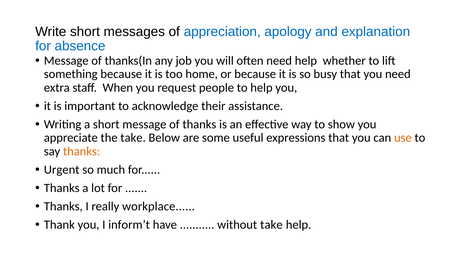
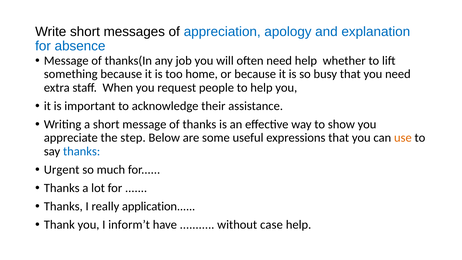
the take: take -> step
thanks at (82, 151) colour: orange -> blue
workplace: workplace -> application
without take: take -> case
